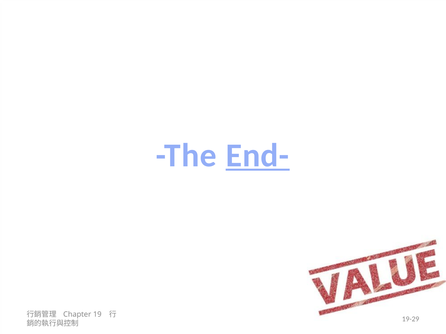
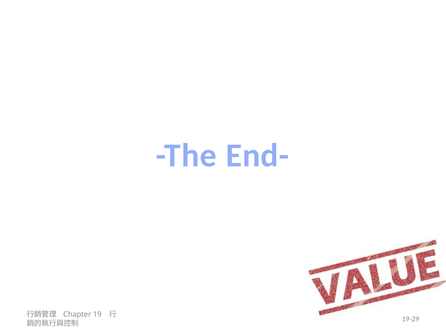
End- underline: present -> none
